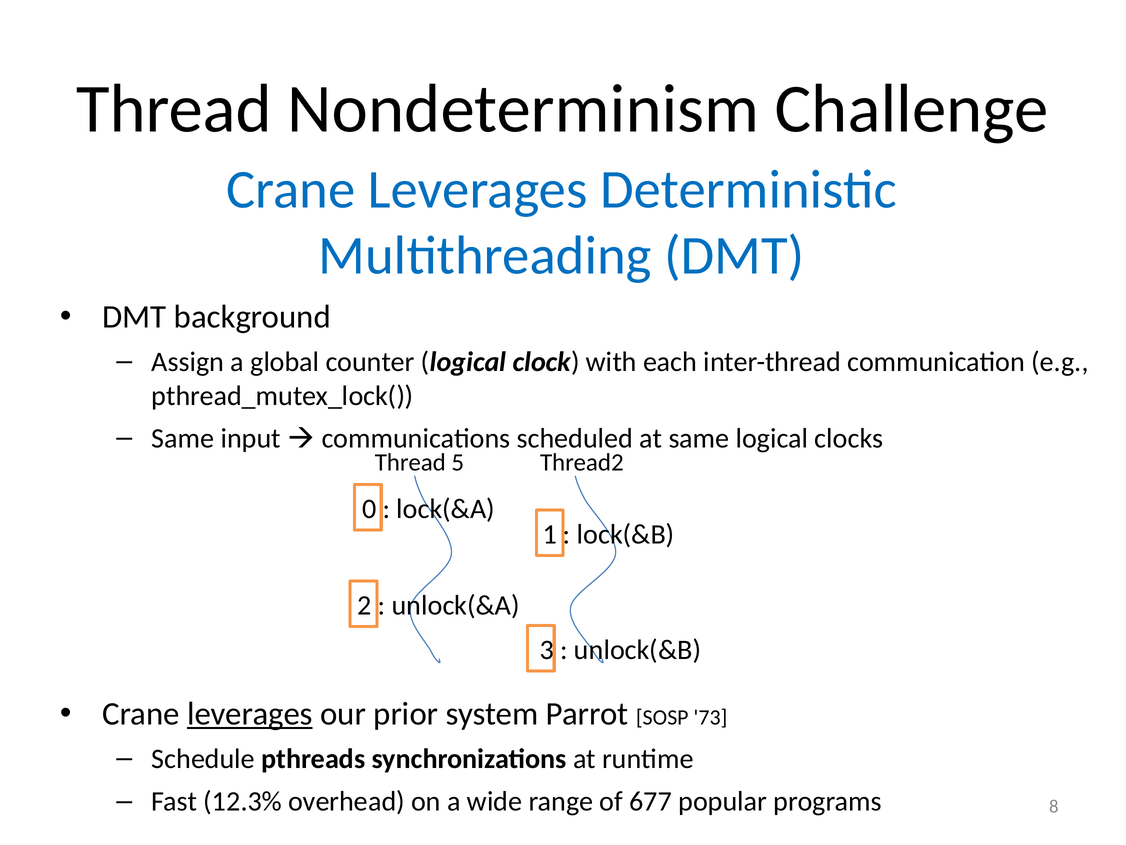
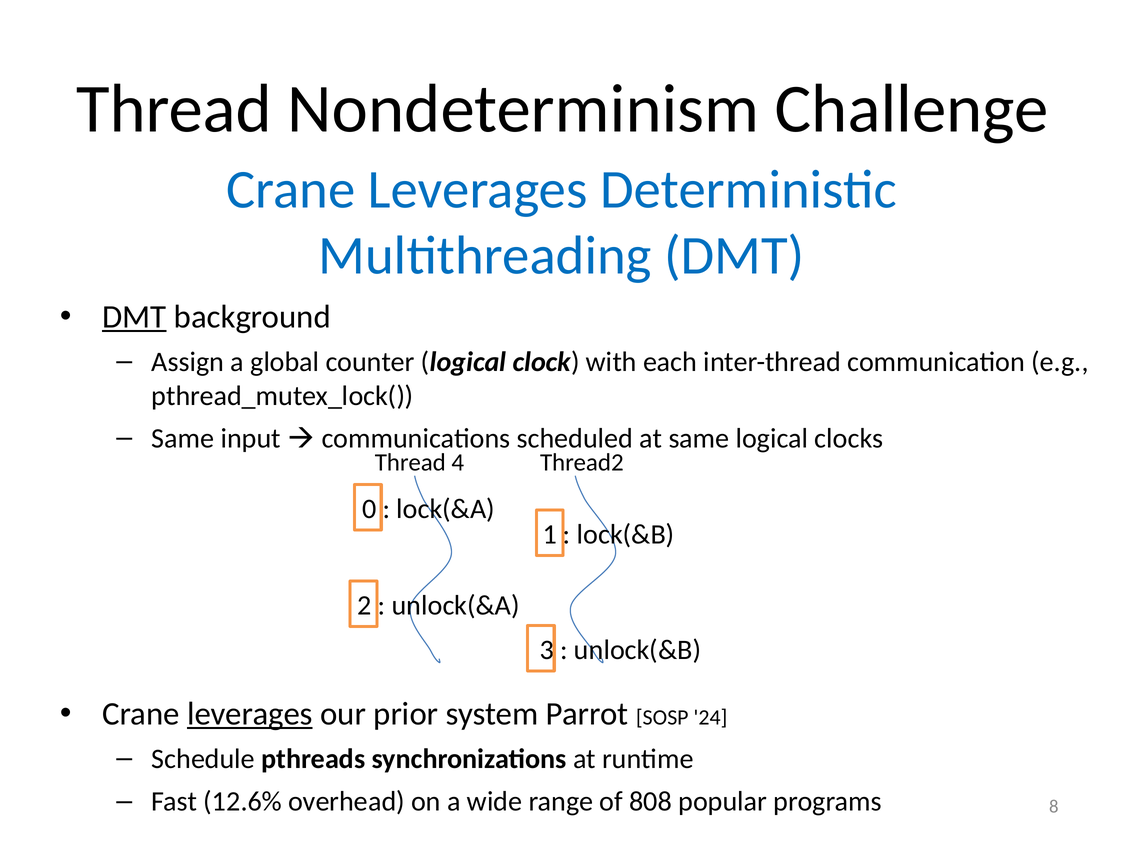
DMT at (134, 317) underline: none -> present
5: 5 -> 4
73: 73 -> 24
12.3%: 12.3% -> 12.6%
677: 677 -> 808
